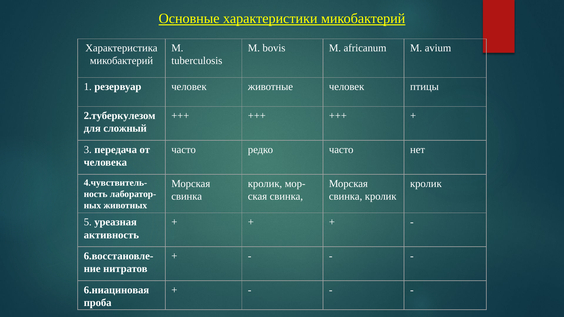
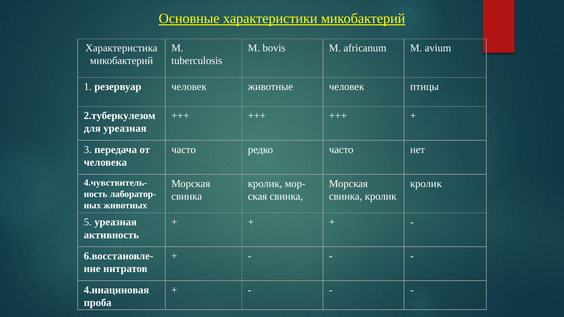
для сложный: сложный -> уреазная
6.ниациновая: 6.ниациновая -> 4.ниациновая
